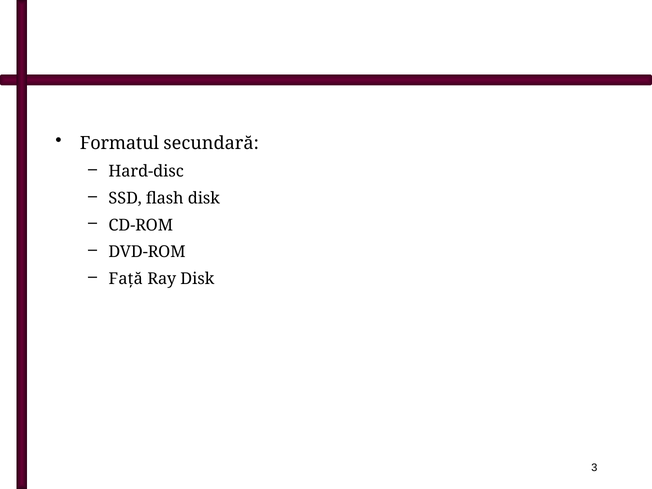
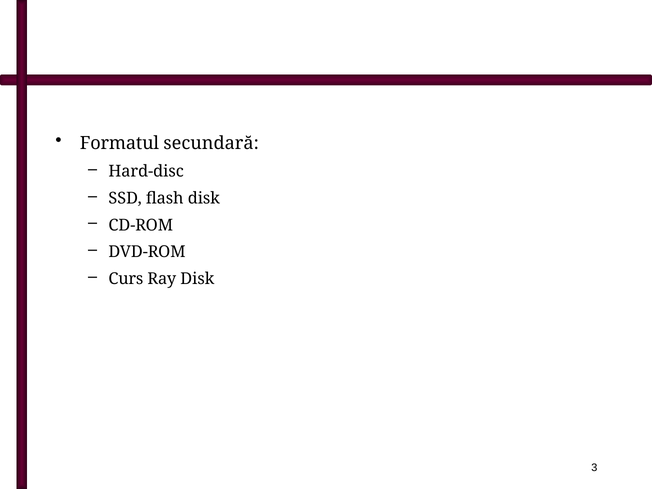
Faţă: Faţă -> Curs
